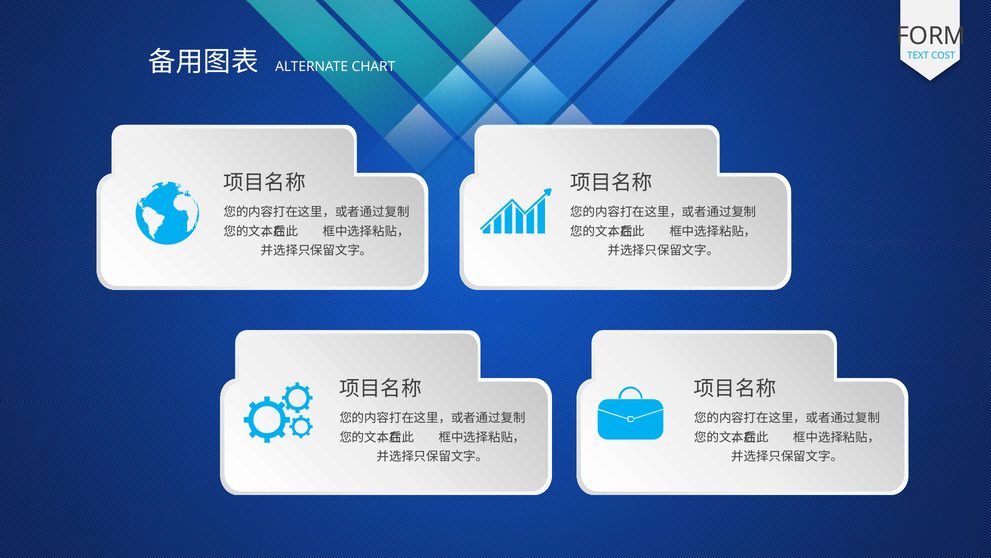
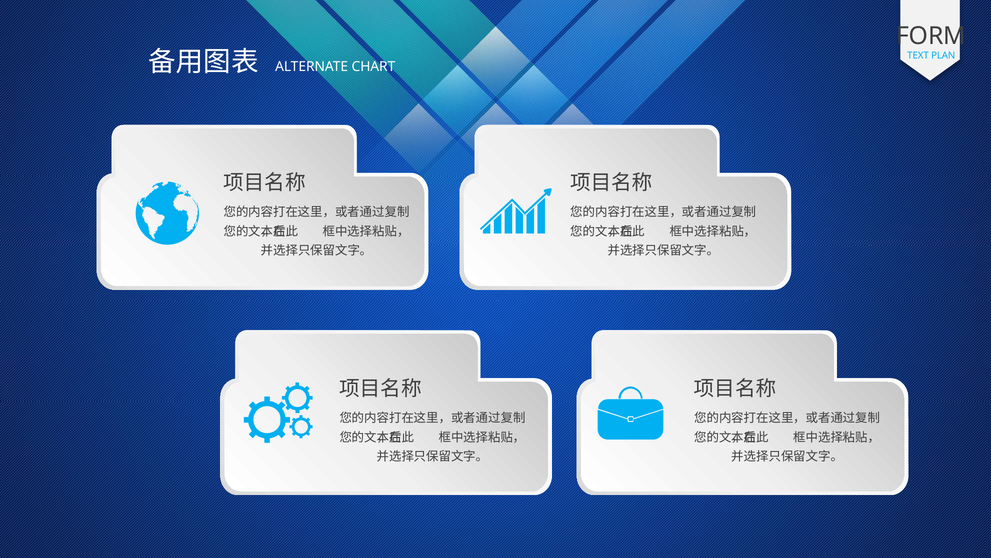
COST: COST -> PLAN
